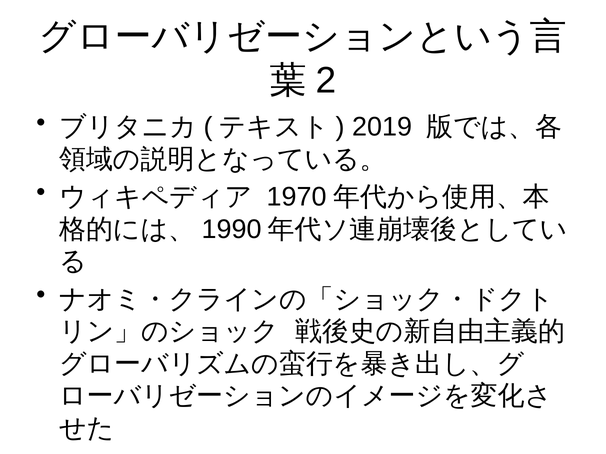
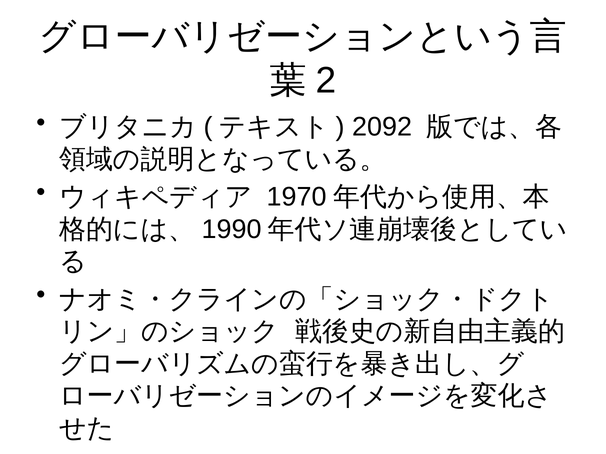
2019: 2019 -> 2092
